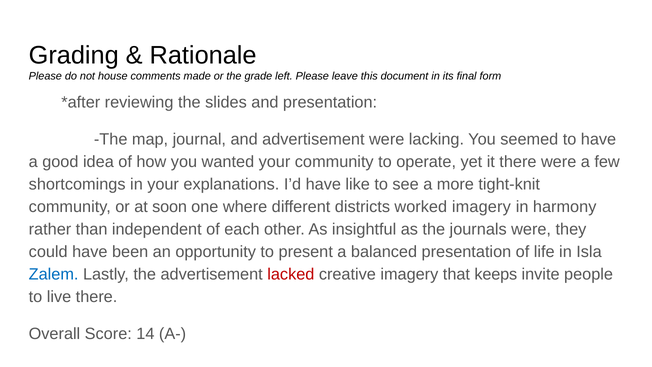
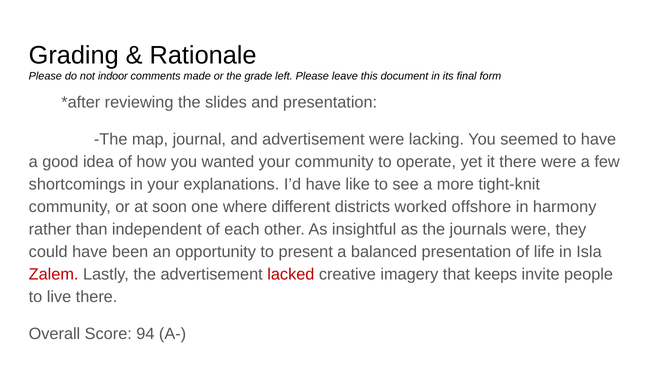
house: house -> indoor
worked imagery: imagery -> offshore
Zalem colour: blue -> red
14: 14 -> 94
